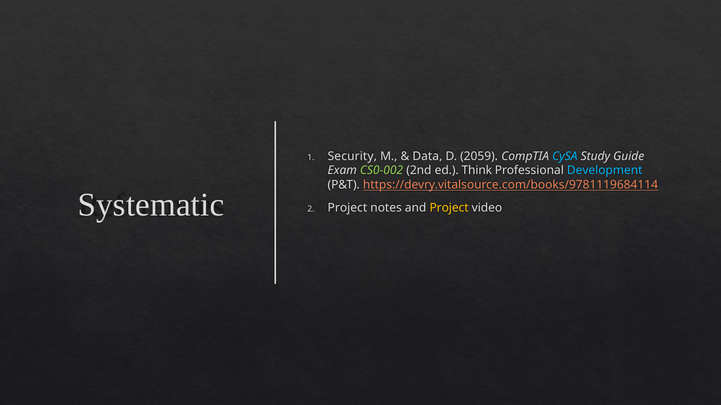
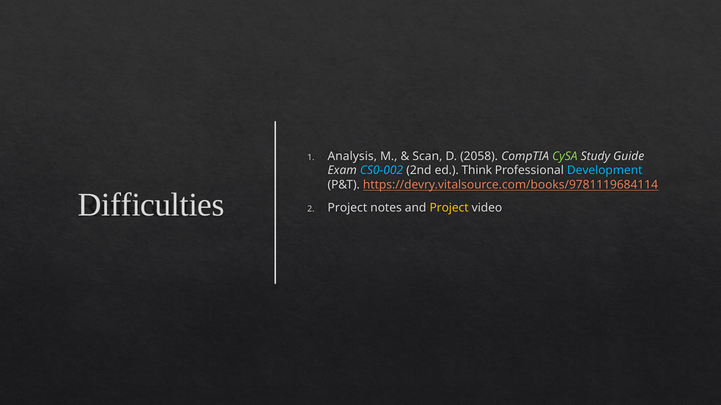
Security: Security -> Analysis
Data: Data -> Scan
2059: 2059 -> 2058
CySA colour: light blue -> light green
CS0-002 colour: light green -> light blue
Systematic: Systematic -> Difficulties
